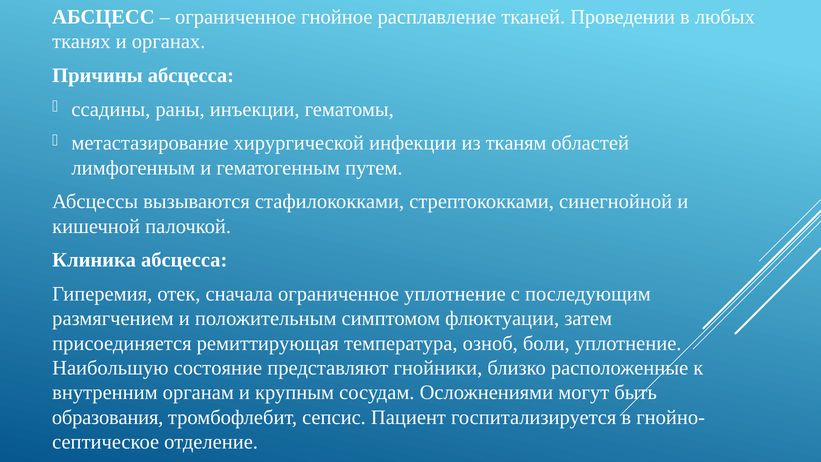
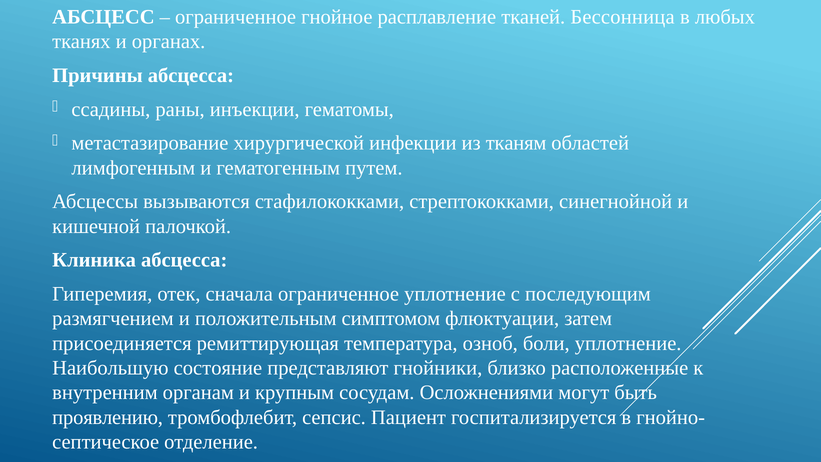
Проведении: Проведении -> Бессонница
образования: образования -> проявлению
